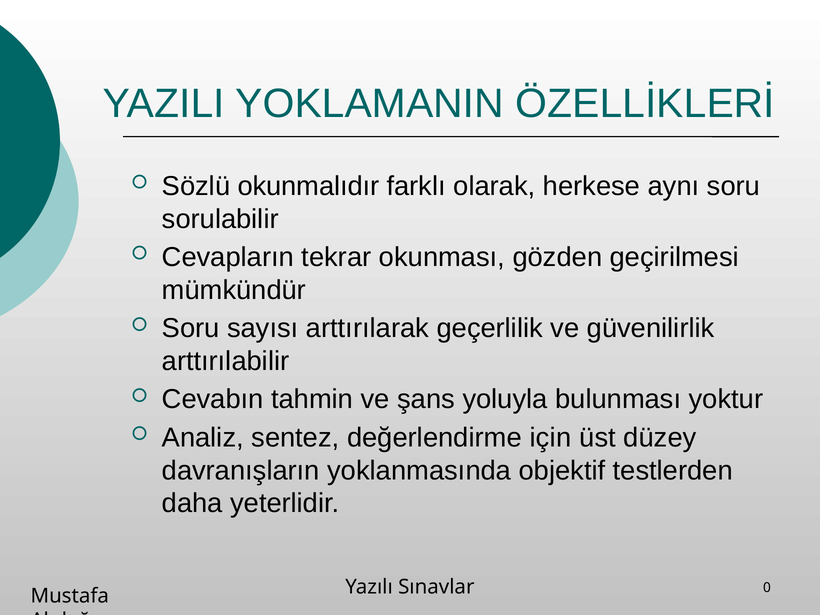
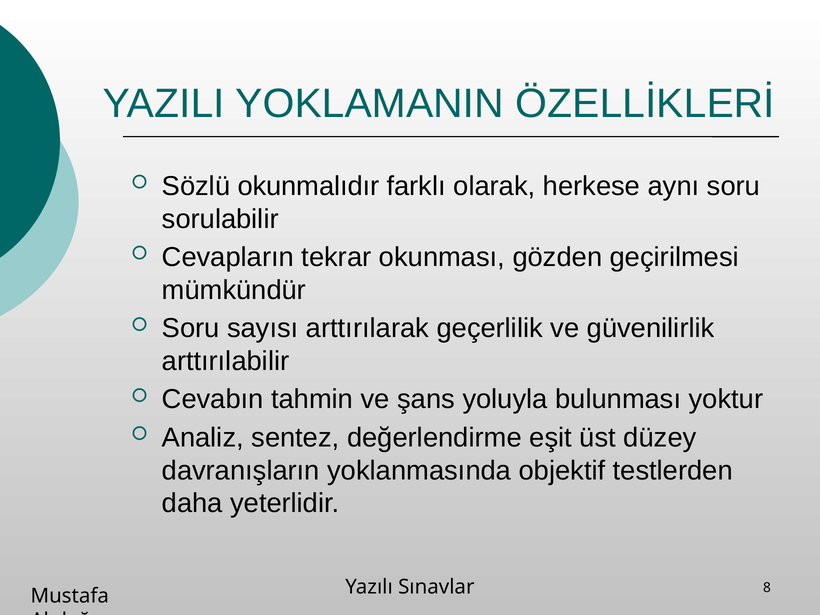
için: için -> eşit
0: 0 -> 8
